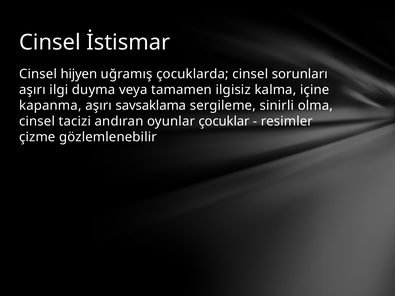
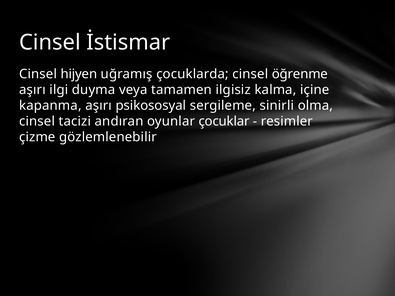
sorunları: sorunları -> öğrenme
savsaklama: savsaklama -> psikososyal
